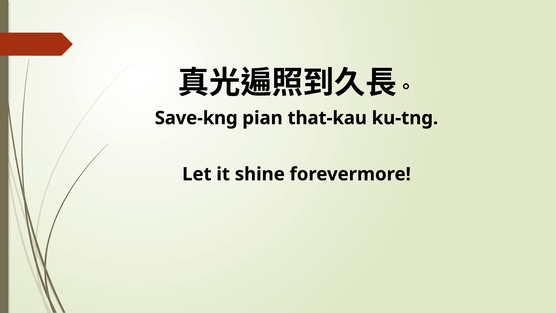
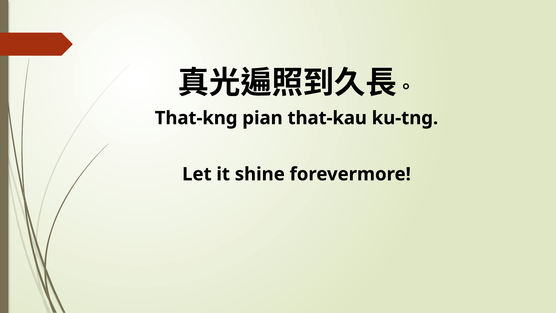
Save-kng: Save-kng -> That-kng
